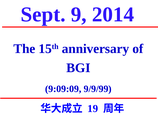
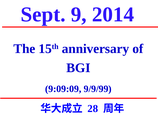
19: 19 -> 28
